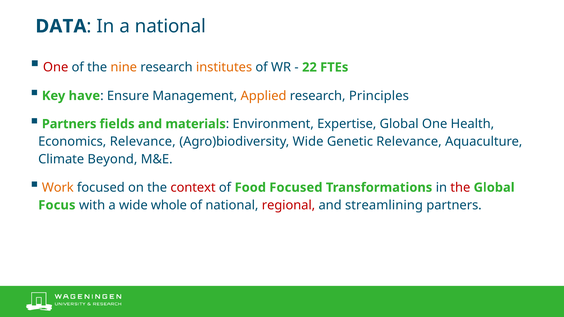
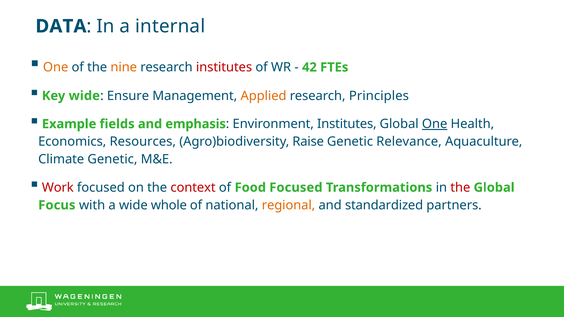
a national: national -> internal
One at (56, 67) colour: red -> orange
institutes at (224, 67) colour: orange -> red
22: 22 -> 42
Key have: have -> wide
Partners at (69, 124): Partners -> Example
materials: materials -> emphasis
Environment Expertise: Expertise -> Institutes
One at (435, 124) underline: none -> present
Economics Relevance: Relevance -> Resources
Agro)biodiversity Wide: Wide -> Raise
Climate Beyond: Beyond -> Genetic
Work colour: orange -> red
regional colour: red -> orange
streamlining: streamlining -> standardized
